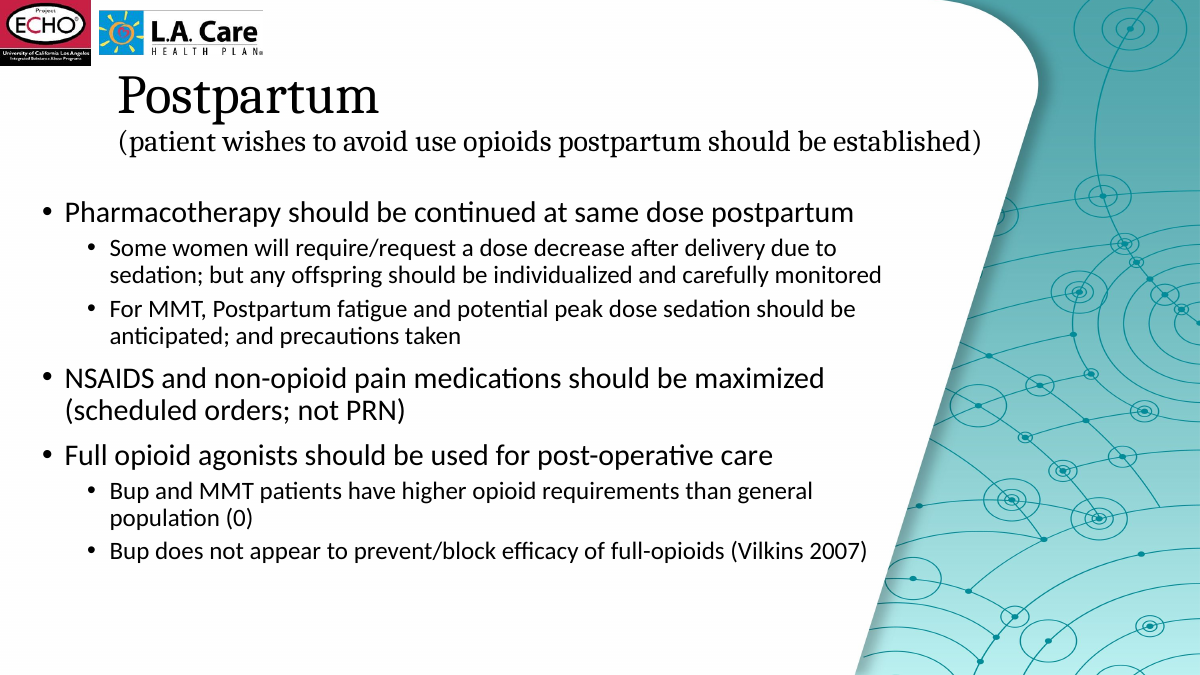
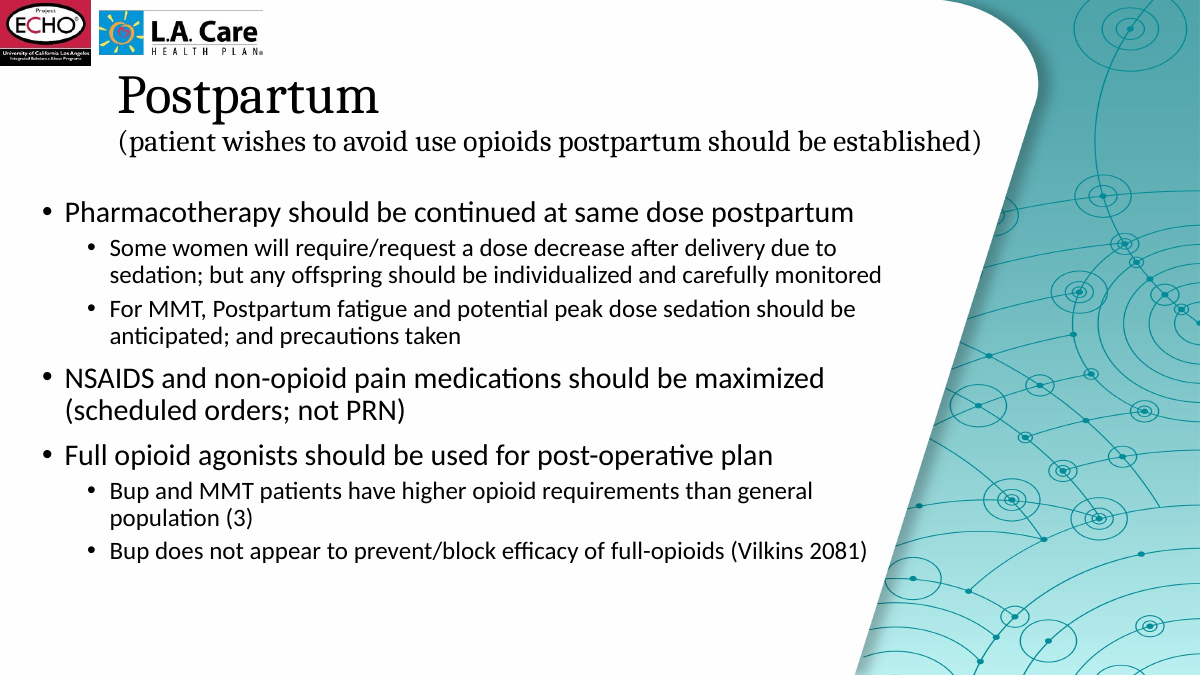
care: care -> plan
0: 0 -> 3
2007: 2007 -> 2081
